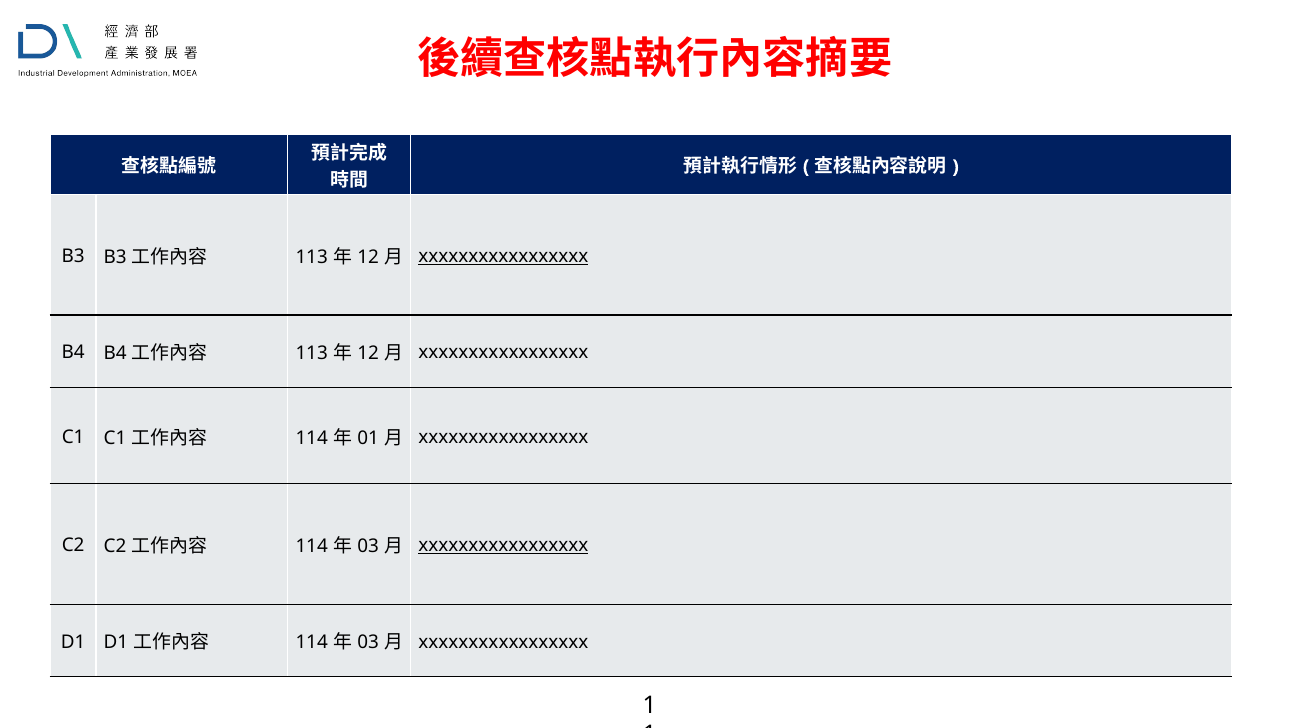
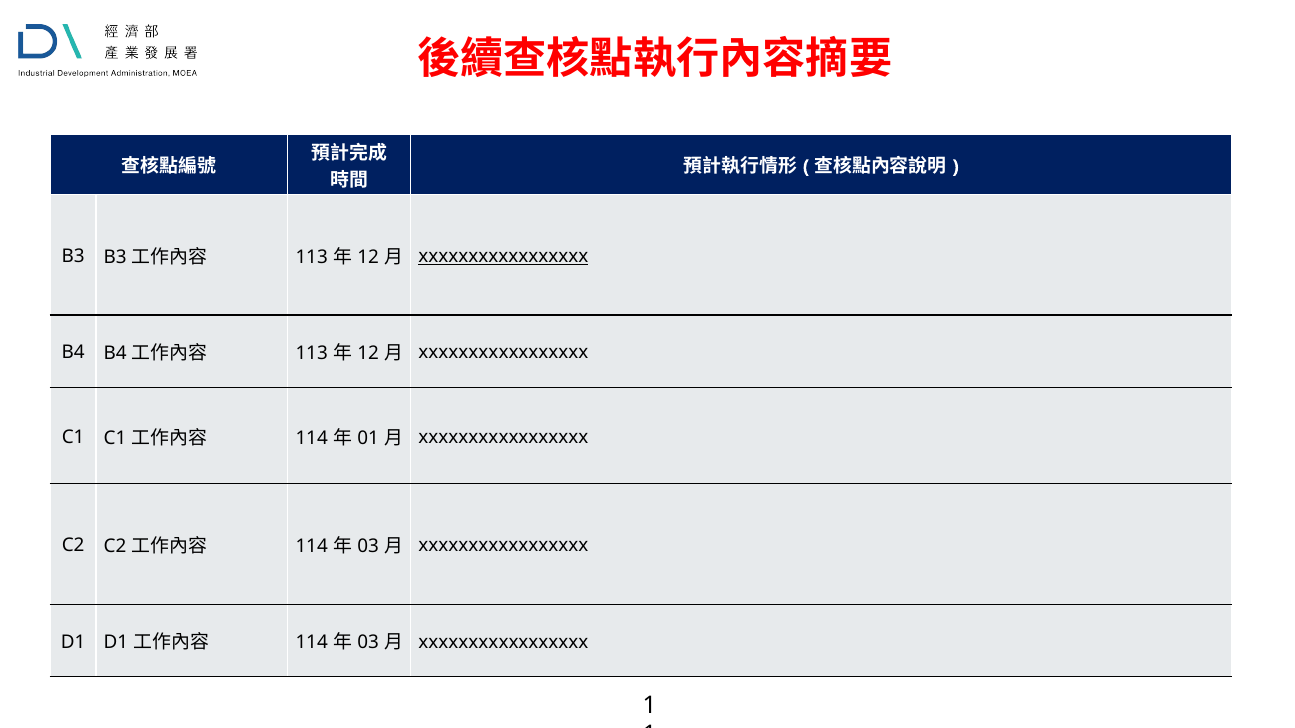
xxxxxxxxxxxxxxxxx at (503, 546) underline: present -> none
